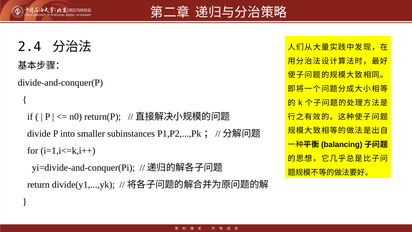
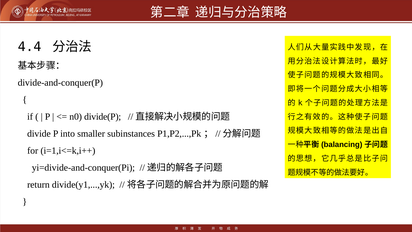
2.4: 2.4 -> 4.4
return(P: return(P -> divide(P
